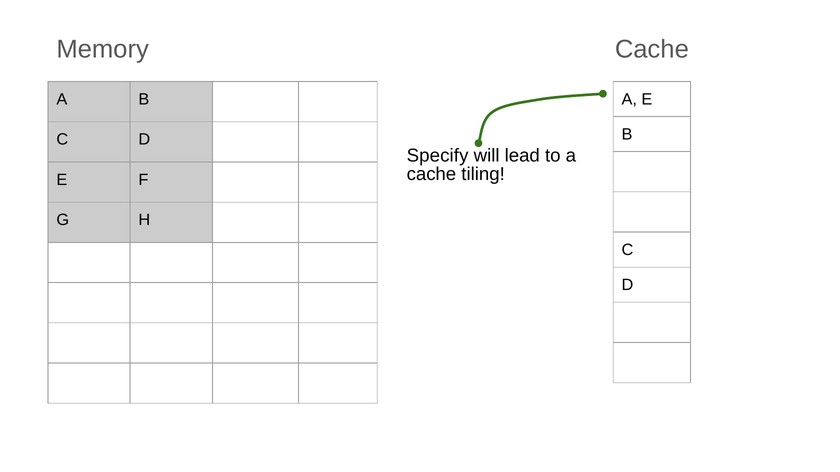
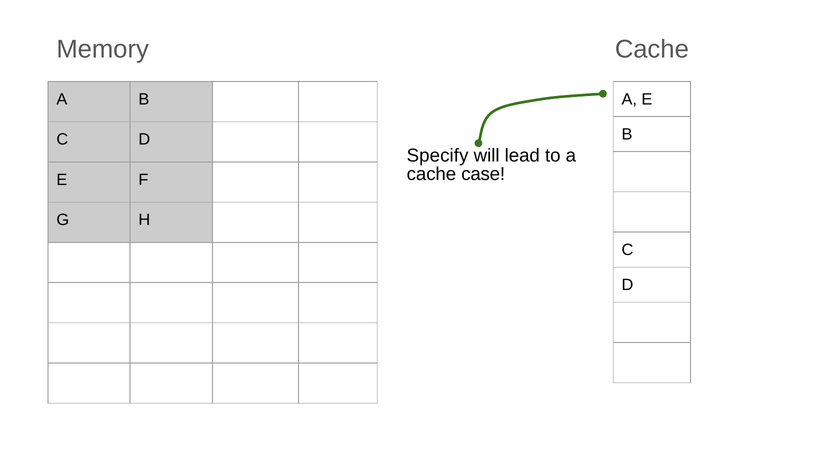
tiling: tiling -> case
